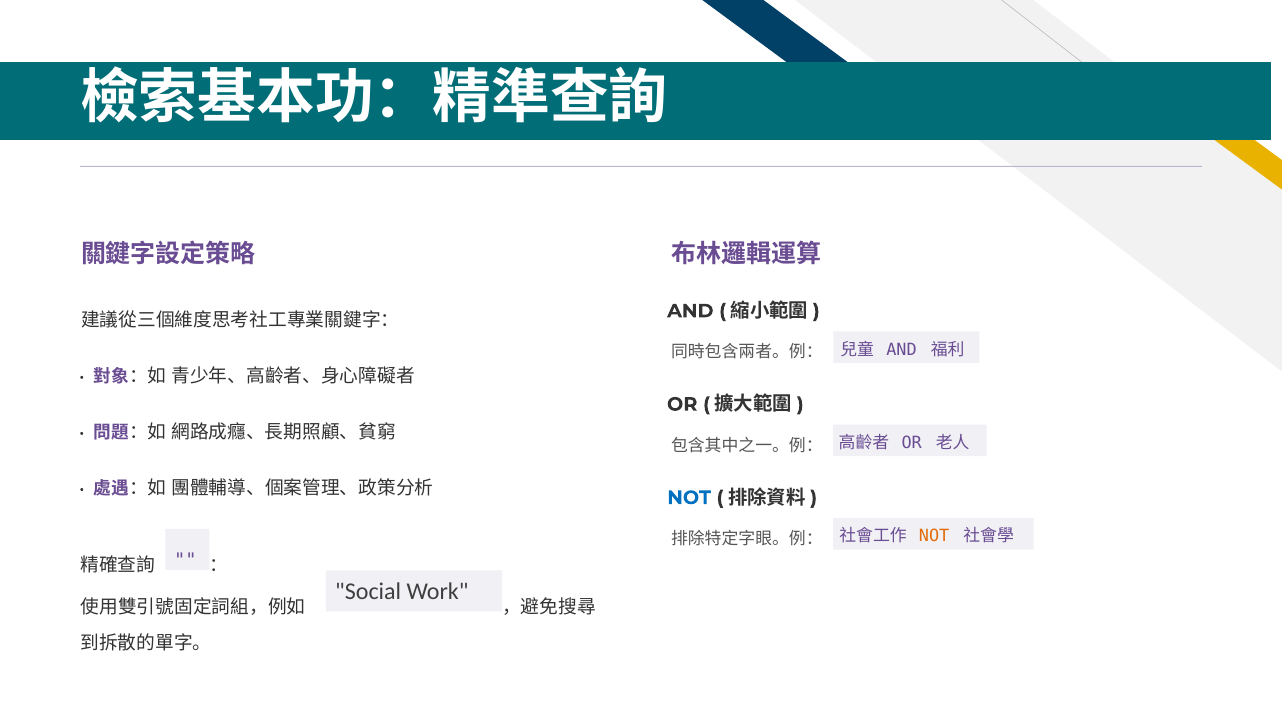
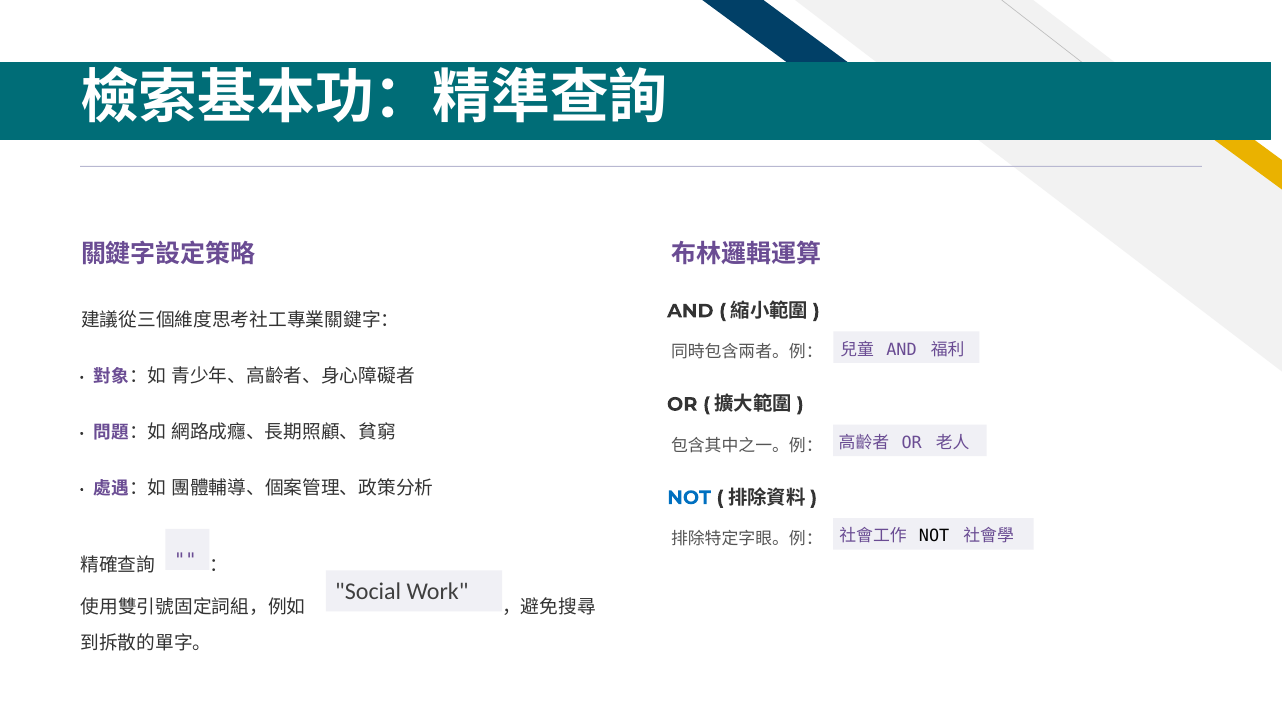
NOT at (934, 537) colour: orange -> black
